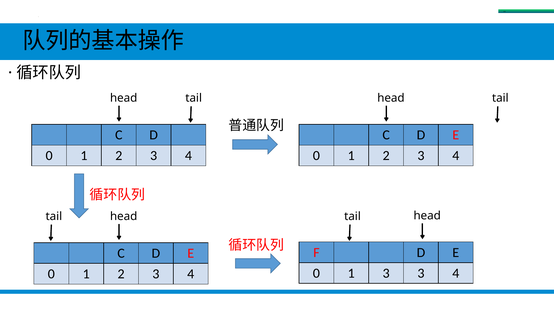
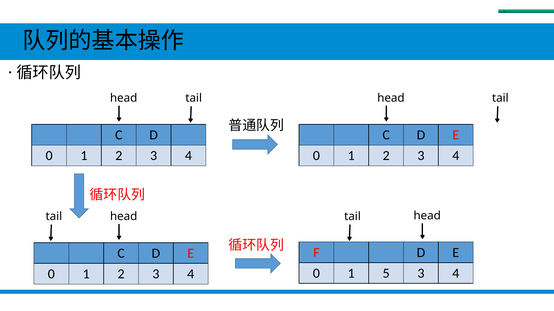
1 3: 3 -> 5
